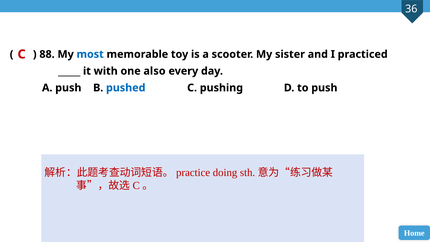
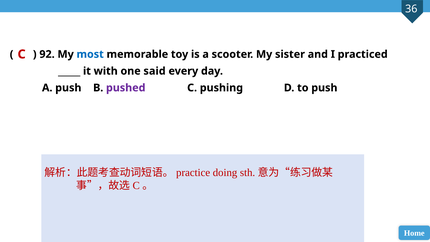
88: 88 -> 92
also: also -> said
pushed colour: blue -> purple
